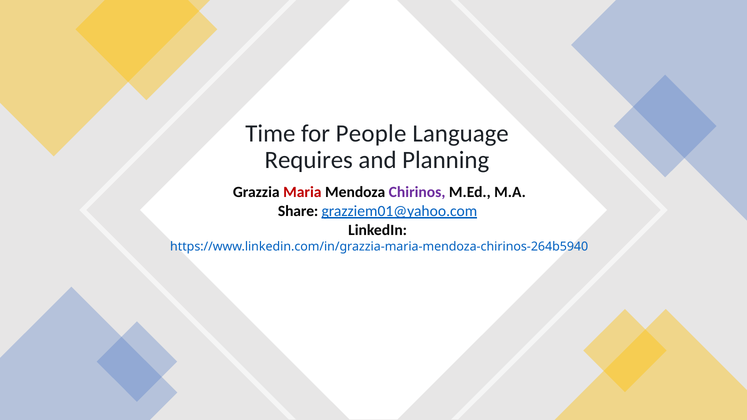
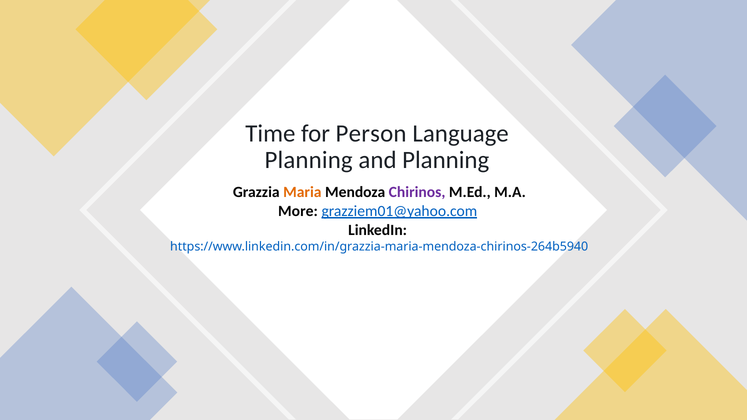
People: People -> Person
Requires at (309, 160): Requires -> Planning
Maria colour: red -> orange
Share: Share -> More
